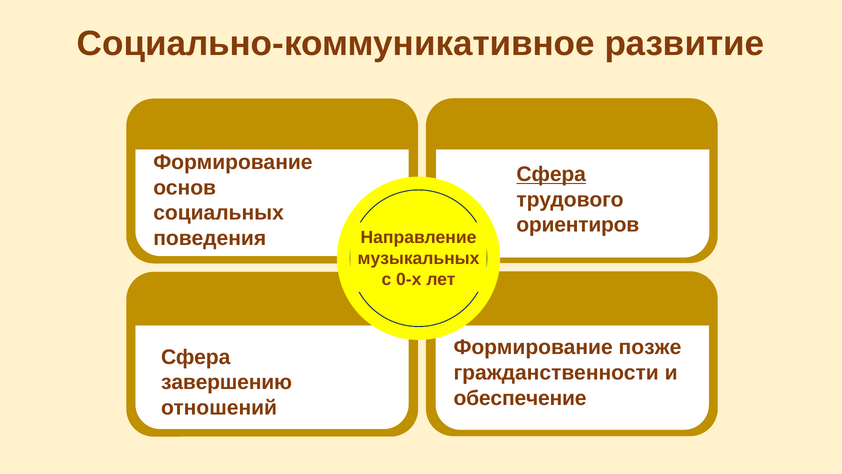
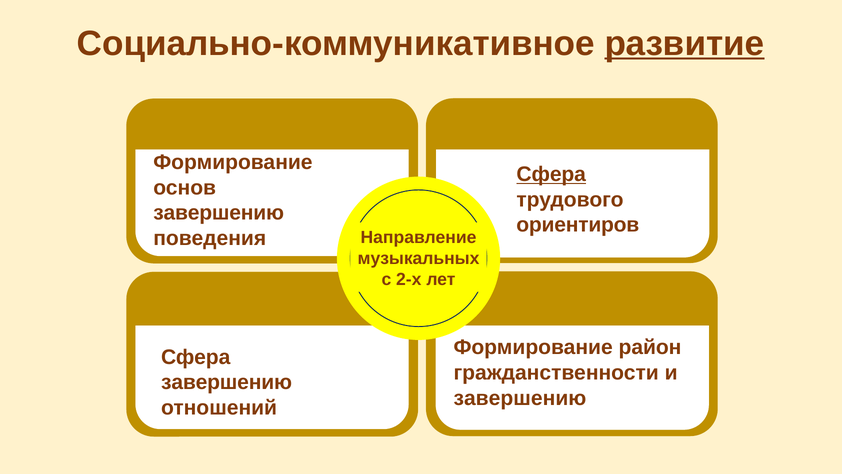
развитие underline: none -> present
социальных at (219, 213): социальных -> завершению
0-х: 0-х -> 2-х
позже: позже -> район
обеспечение at (520, 398): обеспечение -> завершению
